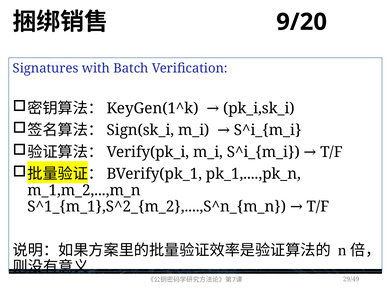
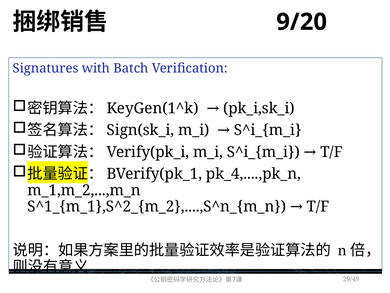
pk_1,....,pk_n: pk_1,....,pk_n -> pk_4,....,pk_n
